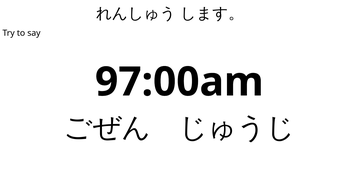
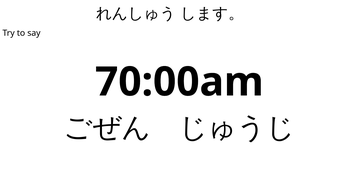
97:00am: 97:00am -> 70:00am
